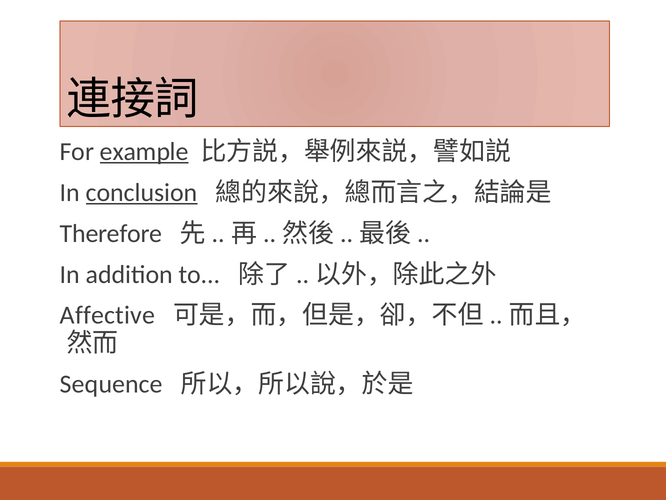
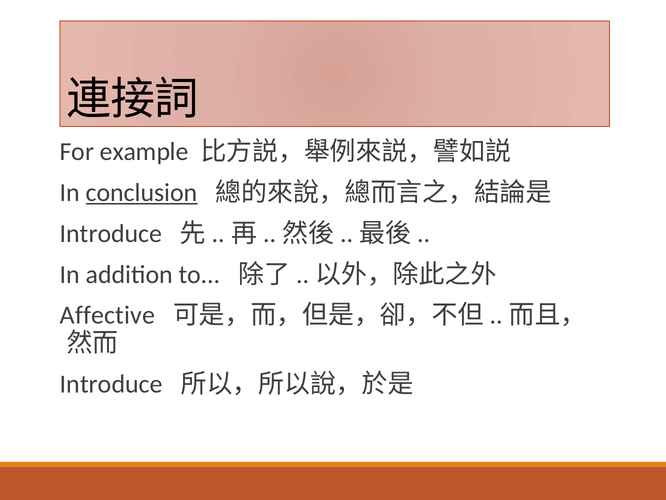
example underline: present -> none
Therefore at (111, 233): Therefore -> Introduce
Sequence at (111, 384): Sequence -> Introduce
